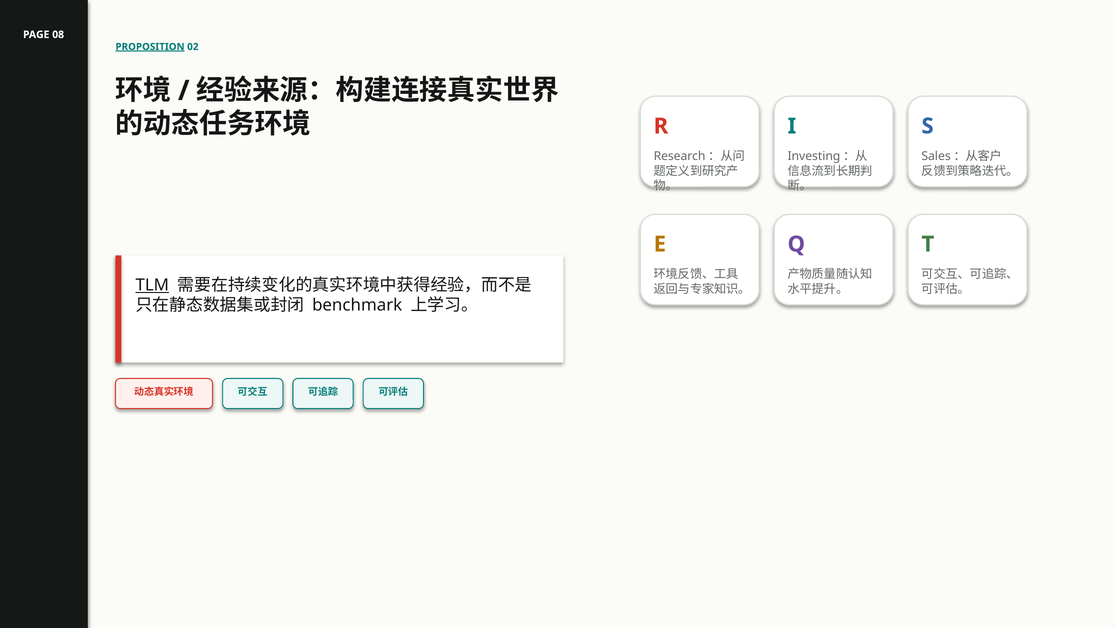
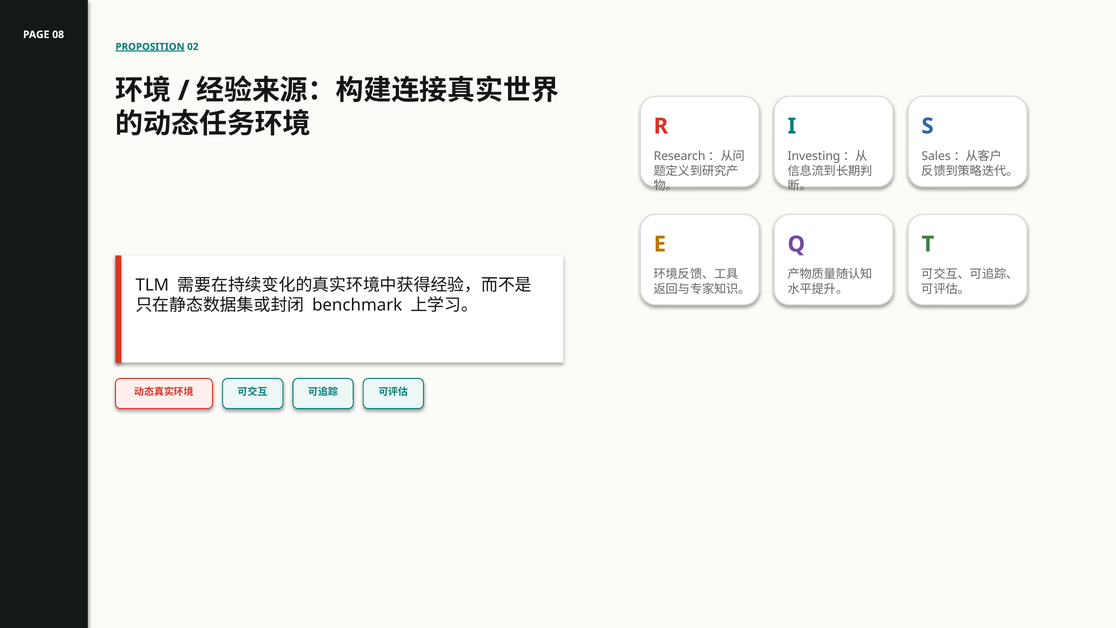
TLM underline: present -> none
